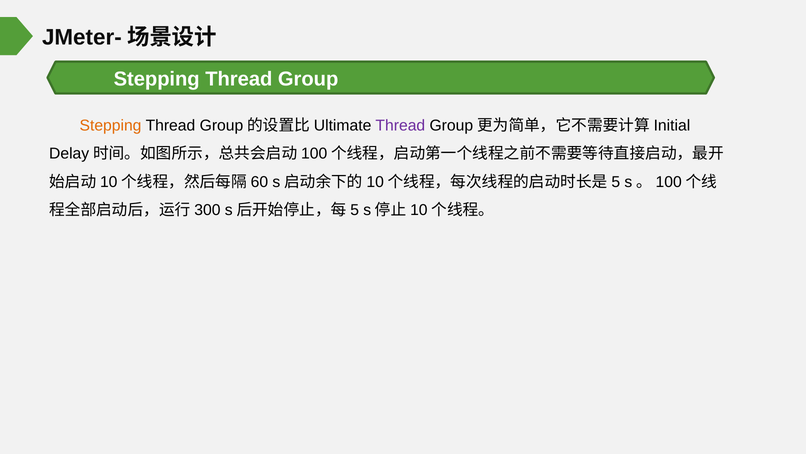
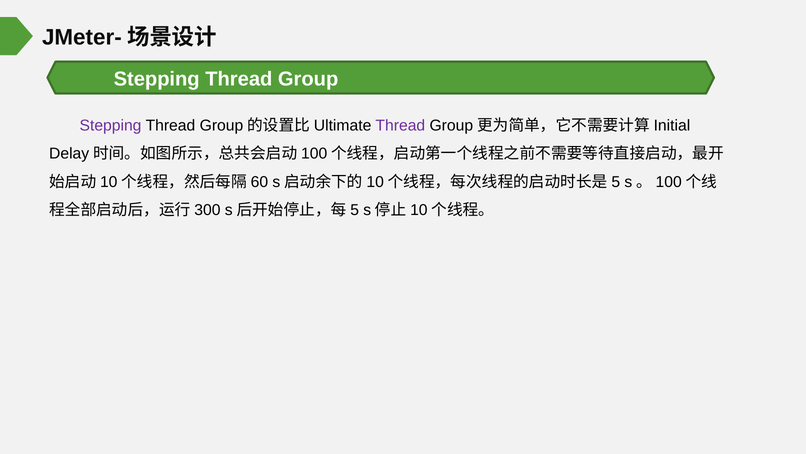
Stepping at (111, 125) colour: orange -> purple
